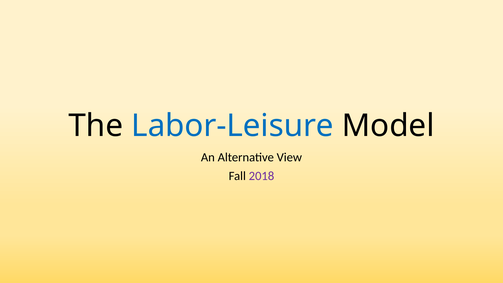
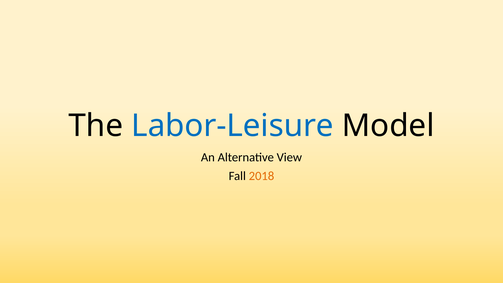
2018 colour: purple -> orange
